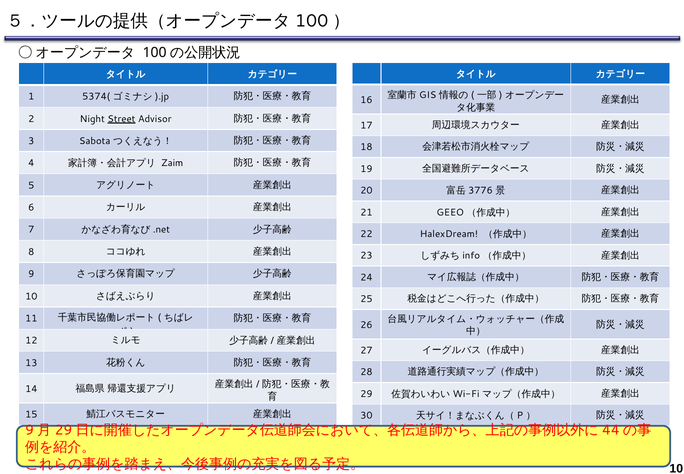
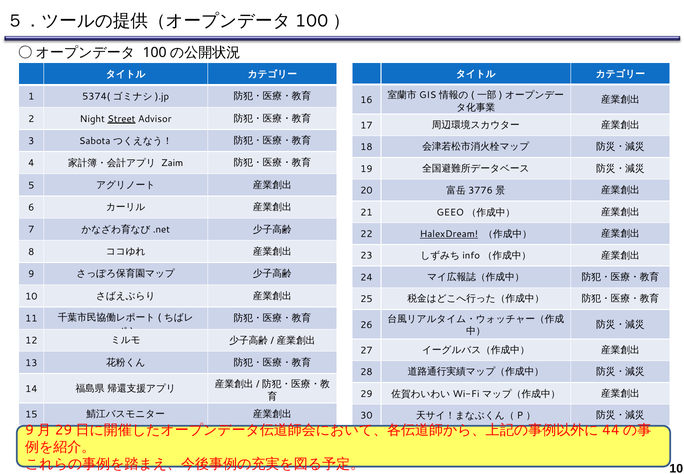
HalexDream underline: none -> present
